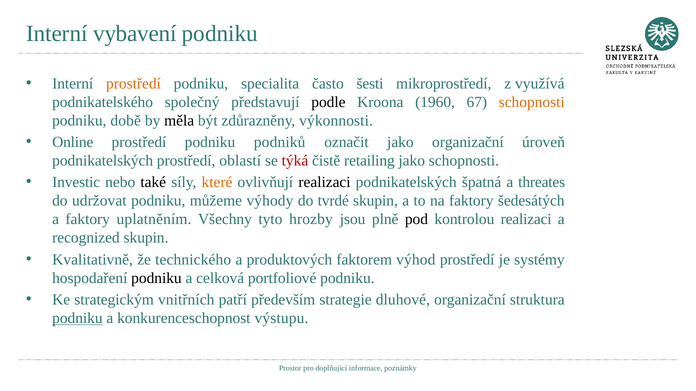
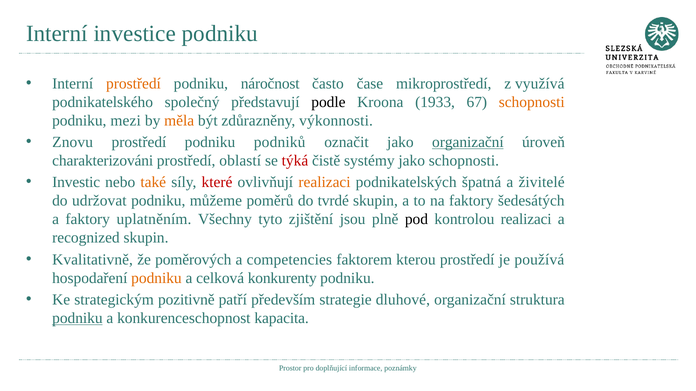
vybavení: vybavení -> investice
specialita: specialita -> náročnost
šesti: šesti -> čase
1960: 1960 -> 1933
době: době -> mezi
měla colour: black -> orange
Online: Online -> Znovu
organizační at (468, 142) underline: none -> present
podnikatelských at (103, 161): podnikatelských -> charakterizováni
retailing: retailing -> systémy
také colour: black -> orange
které colour: orange -> red
realizaci at (325, 182) colour: black -> orange
threates: threates -> živitelé
výhody: výhody -> poměrů
hrozby: hrozby -> zjištění
technického: technického -> poměrových
produktových: produktových -> competencies
výhod: výhod -> kterou
systémy: systémy -> používá
podniku at (156, 278) colour: black -> orange
portfoliové: portfoliové -> konkurenty
vnitřních: vnitřních -> pozitivně
výstupu: výstupu -> kapacita
